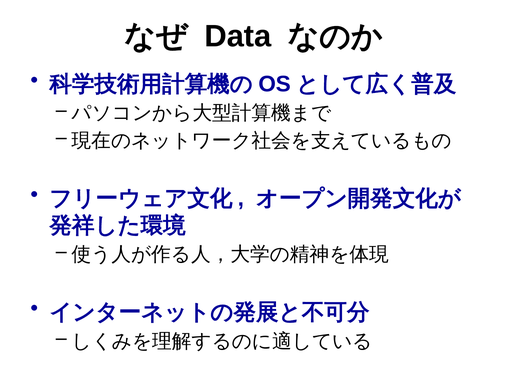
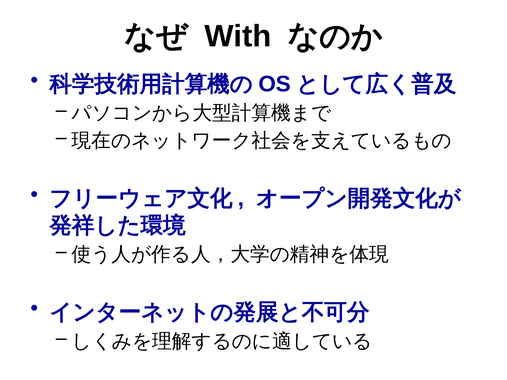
Data: Data -> With
